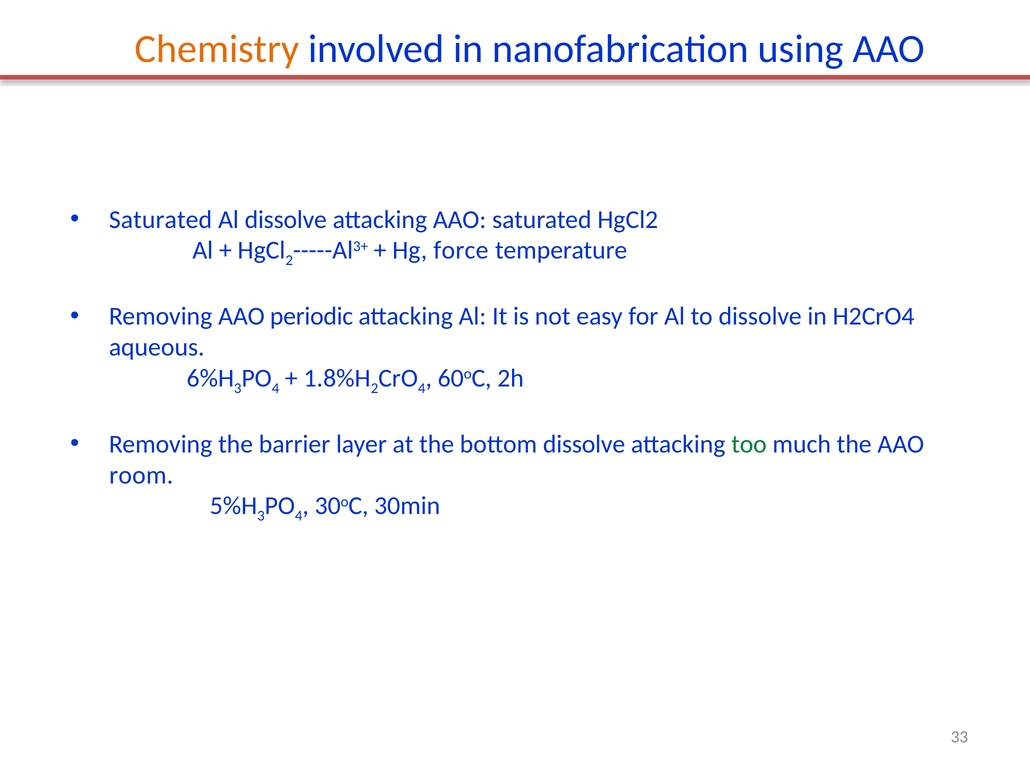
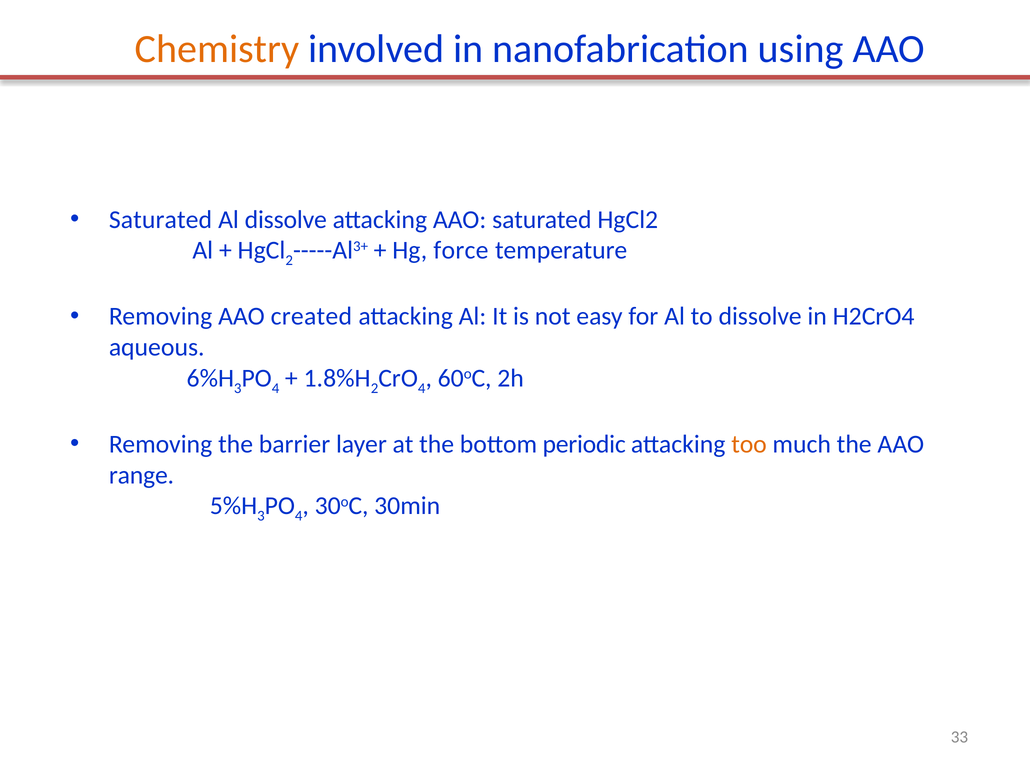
periodic: periodic -> created
bottom dissolve: dissolve -> periodic
too colour: green -> orange
room: room -> range
